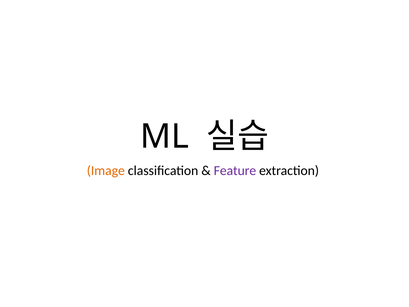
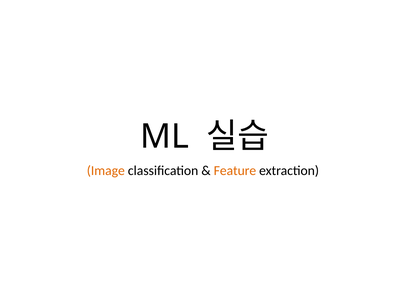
Feature colour: purple -> orange
